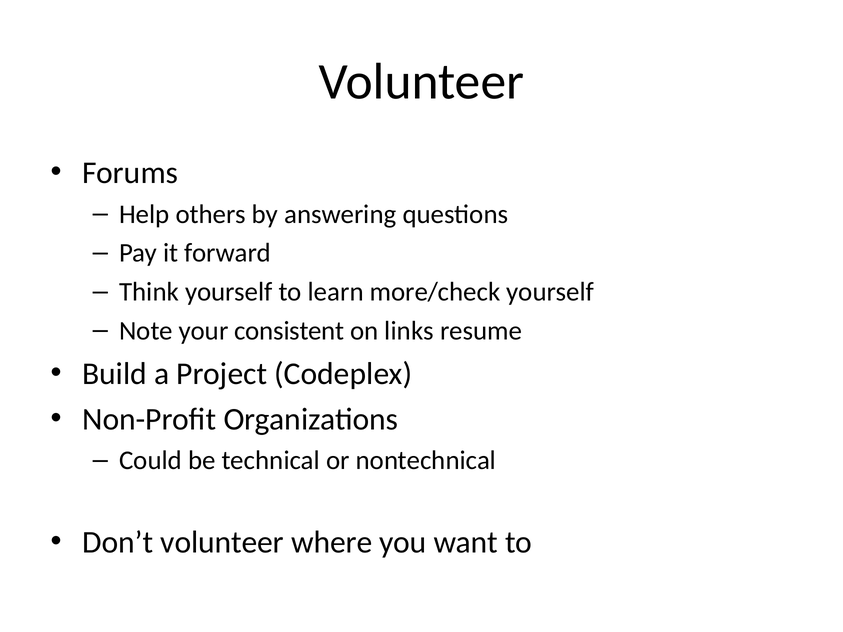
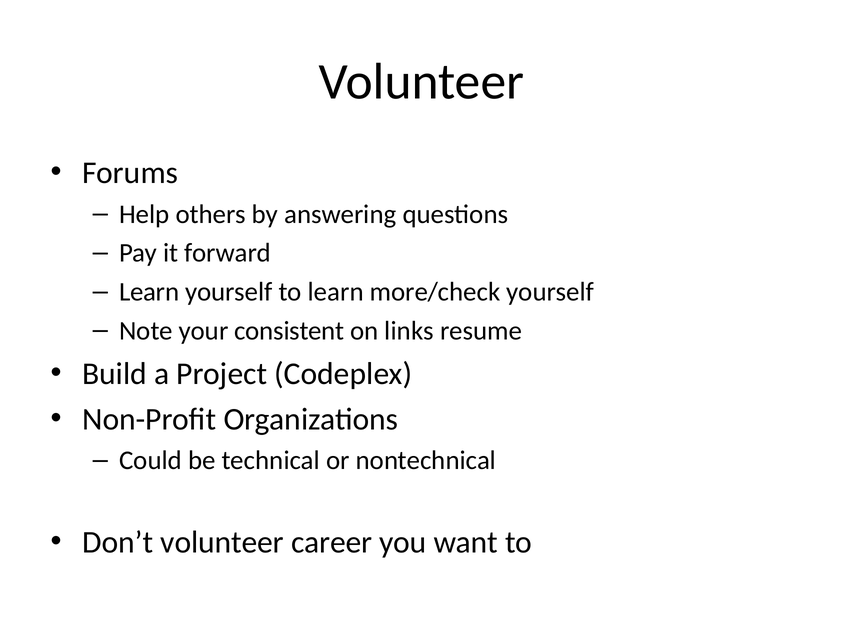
Think at (149, 292): Think -> Learn
where: where -> career
